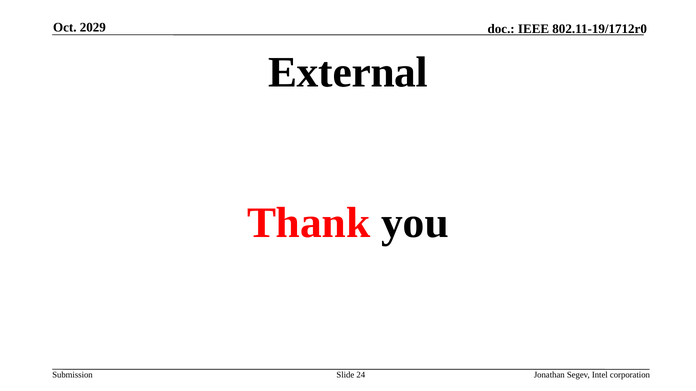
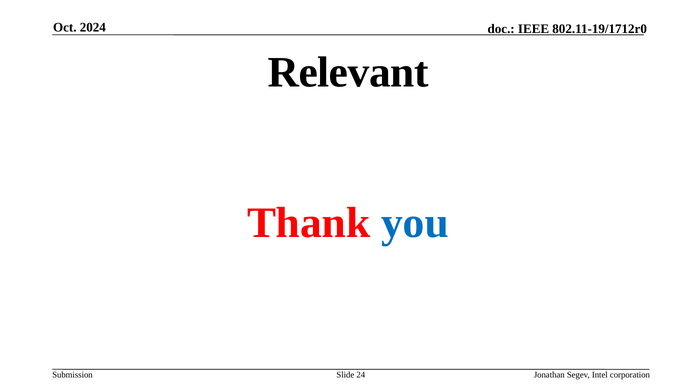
2029: 2029 -> 2024
External: External -> Relevant
you colour: black -> blue
